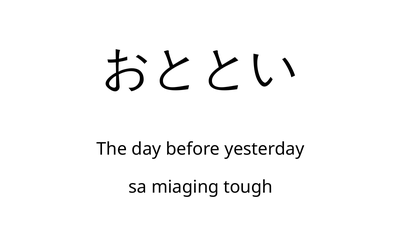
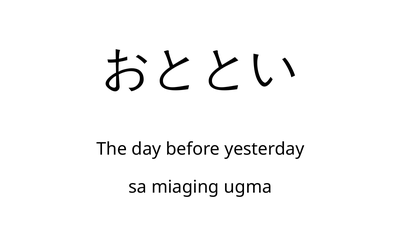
tough: tough -> ugma
